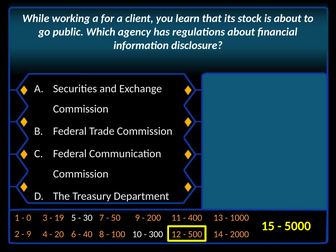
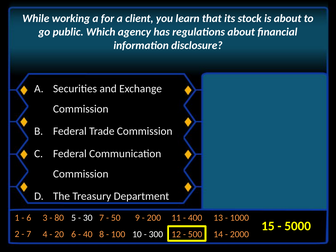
0 at (29, 218): 0 -> 6
19: 19 -> 80
9 at (29, 234): 9 -> 7
